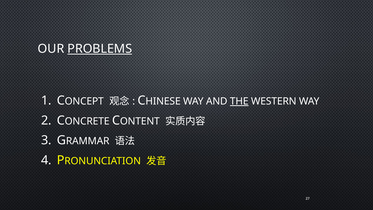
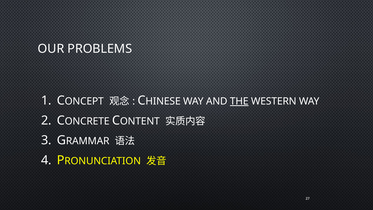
PROBLEMS underline: present -> none
